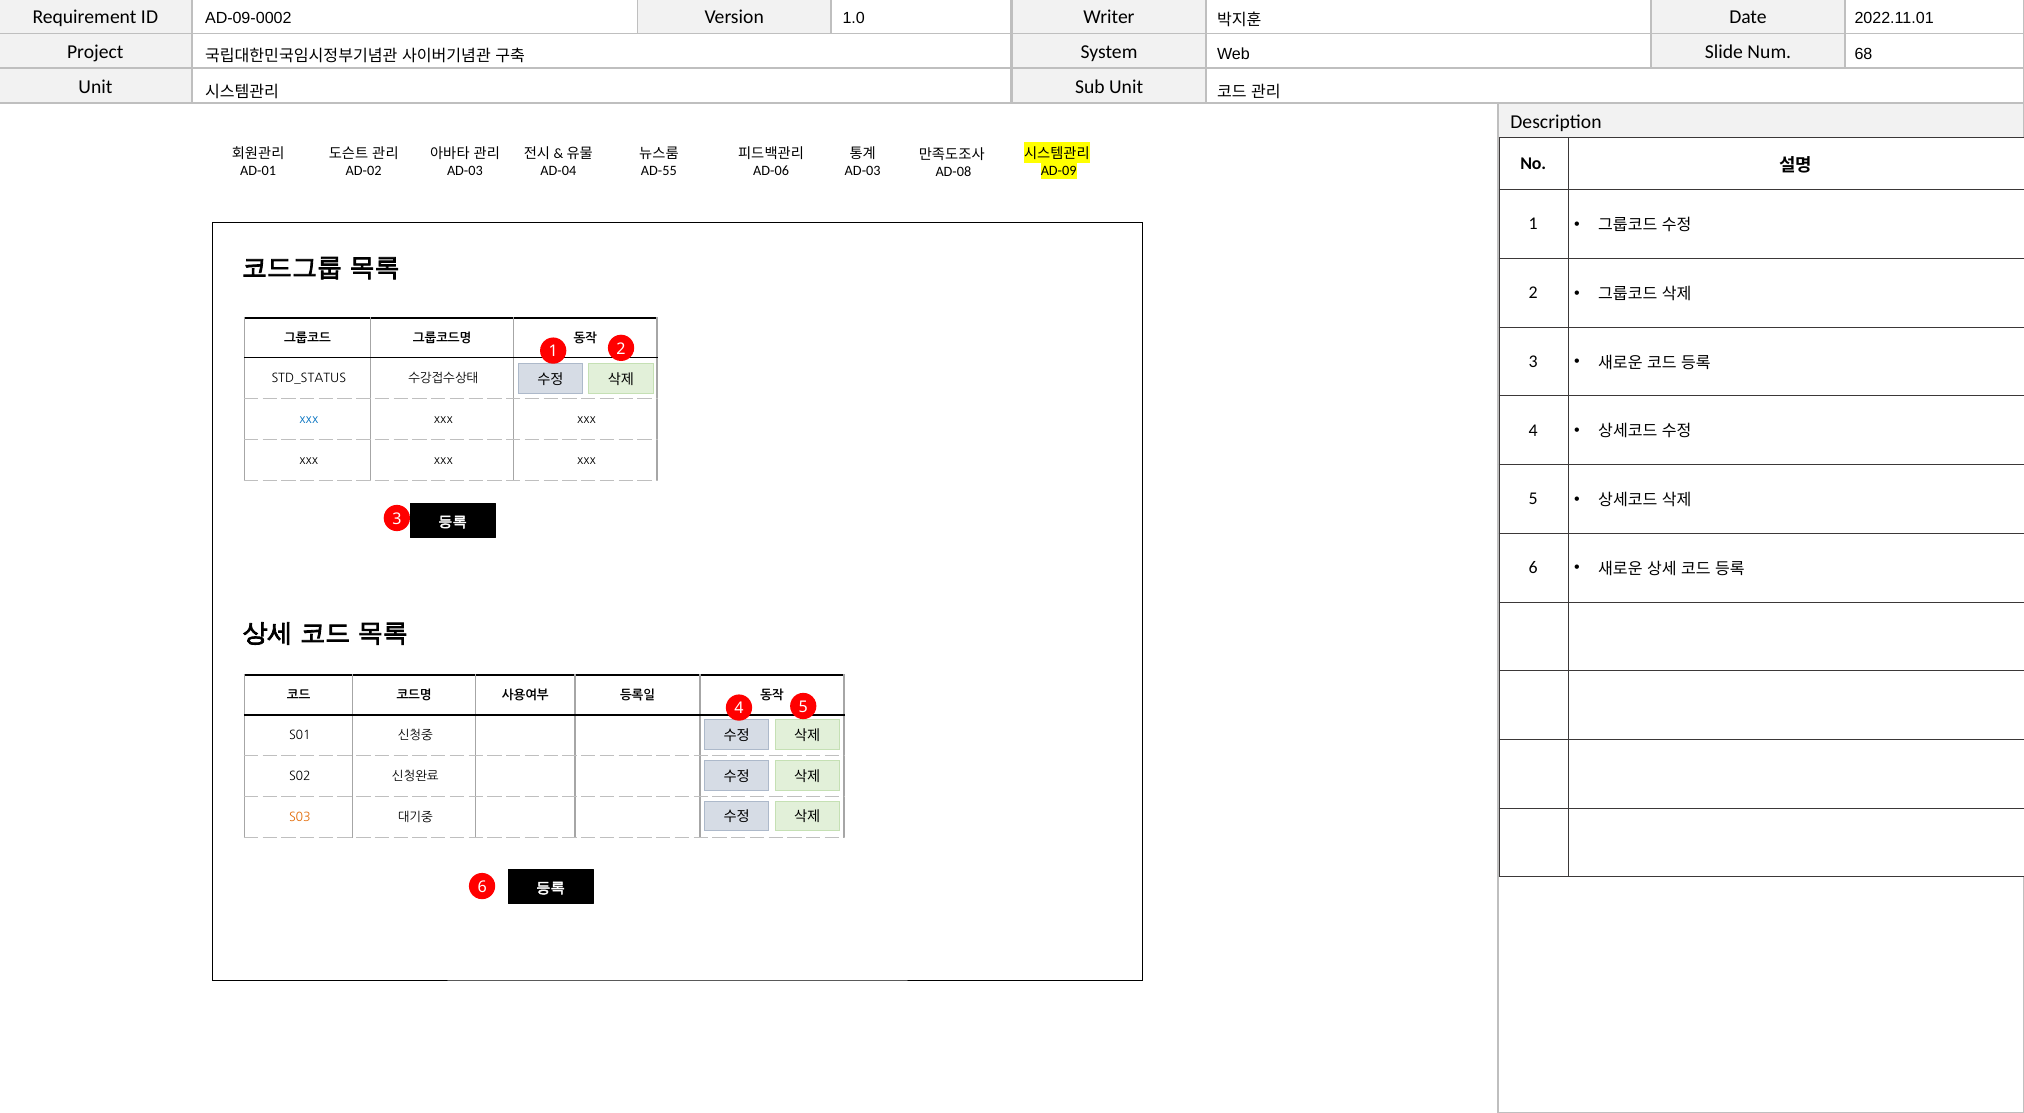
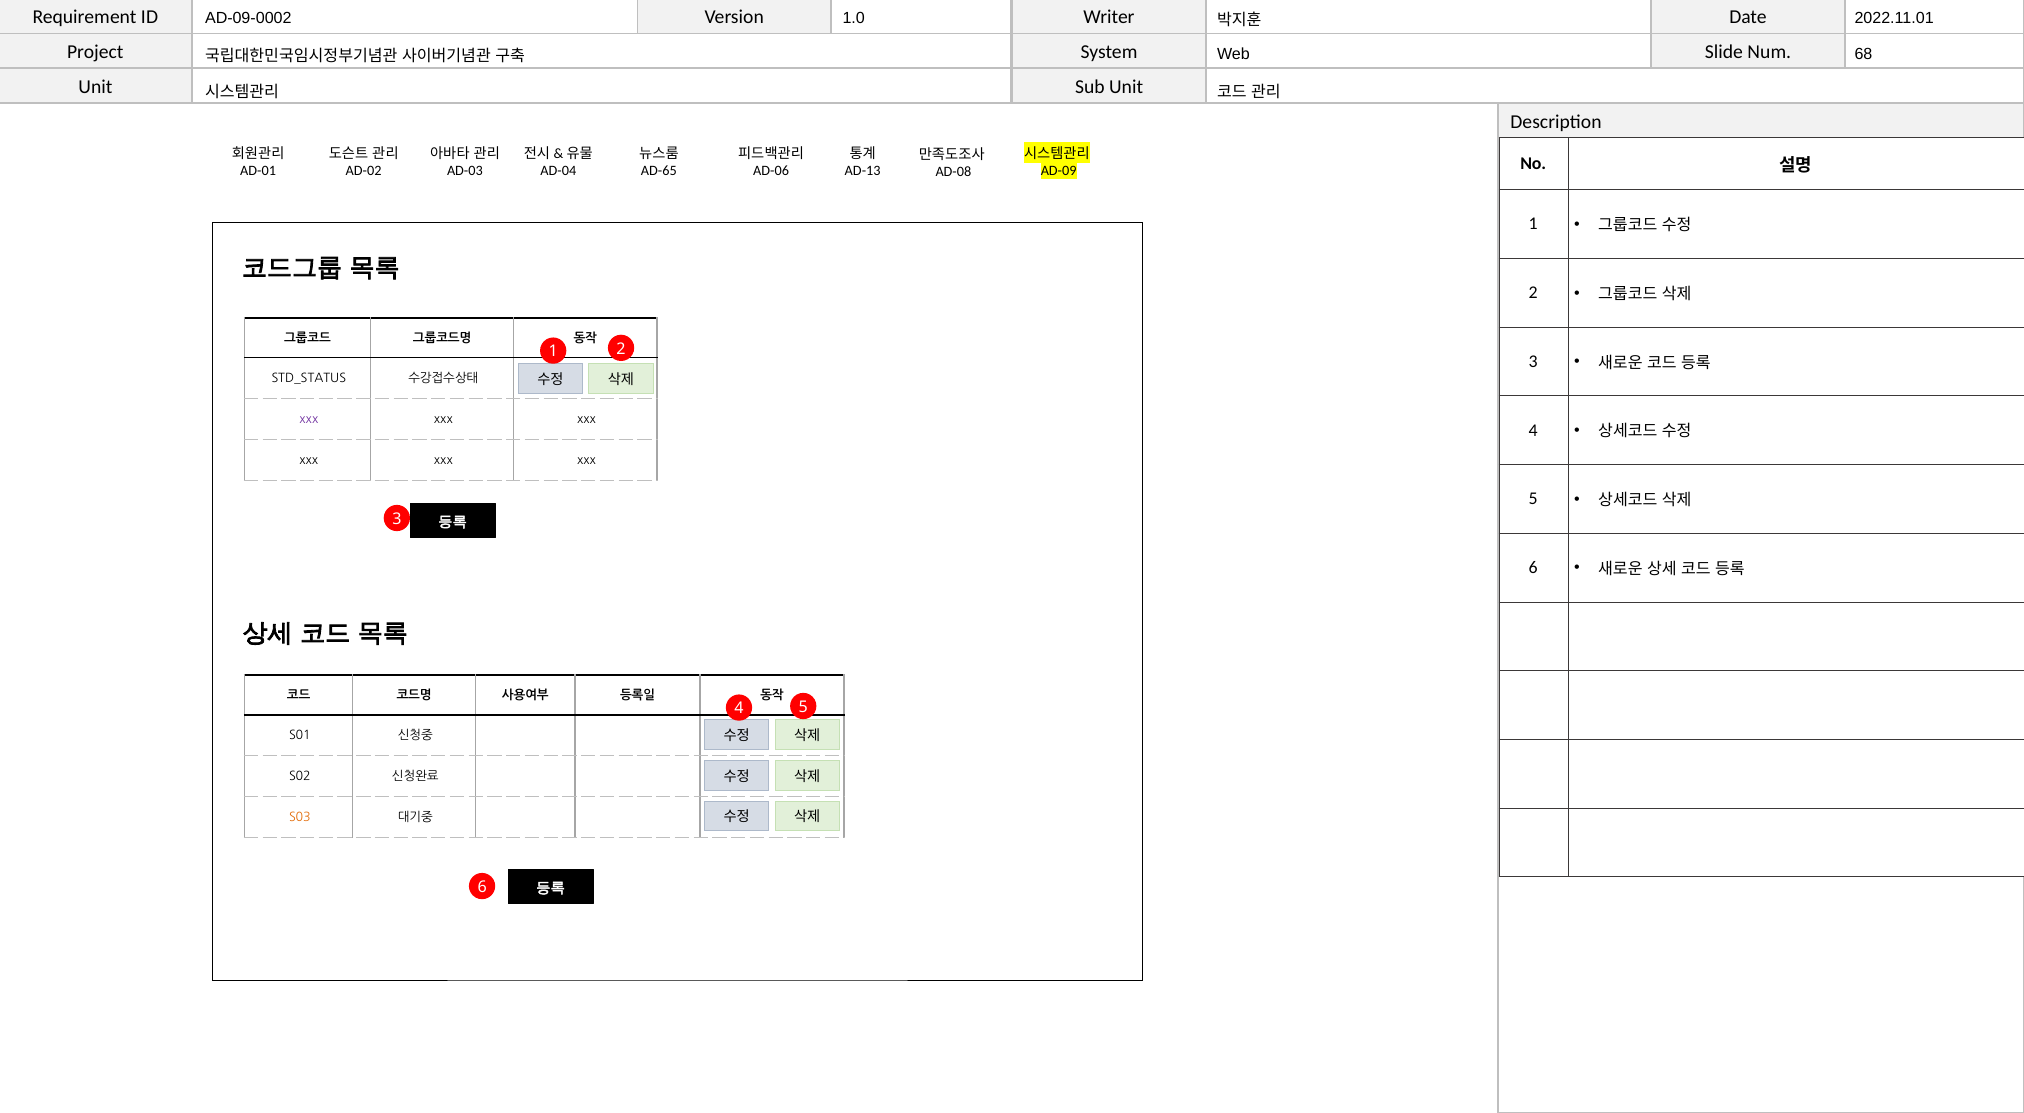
AD-55: AD-55 -> AD-65
AD-03 at (863, 171): AD-03 -> AD-13
xxx at (309, 420) colour: blue -> purple
